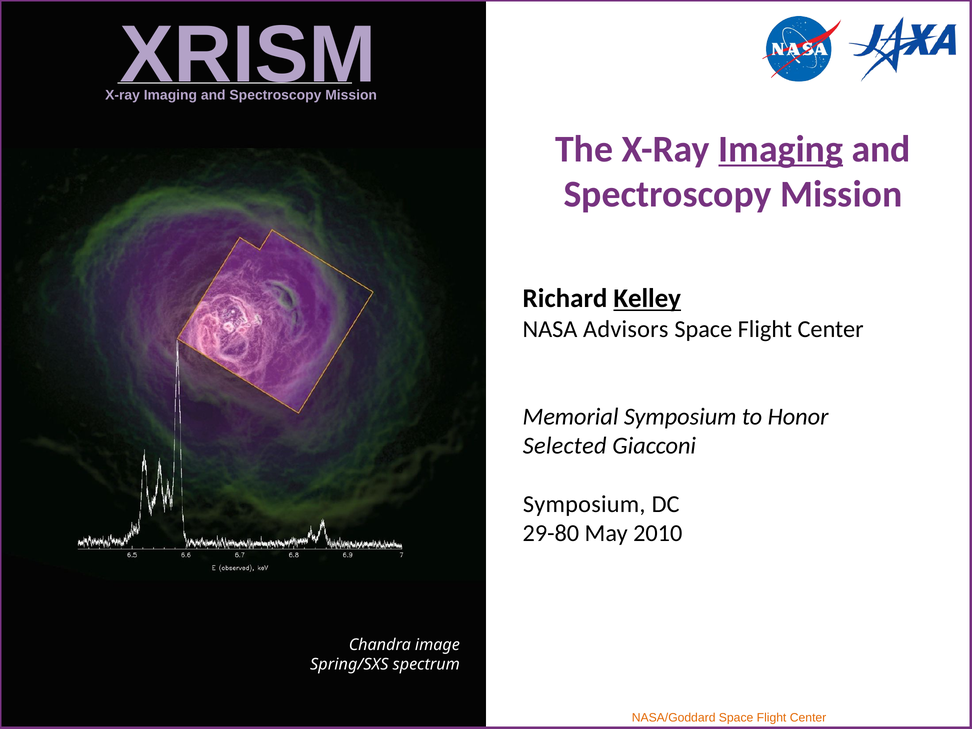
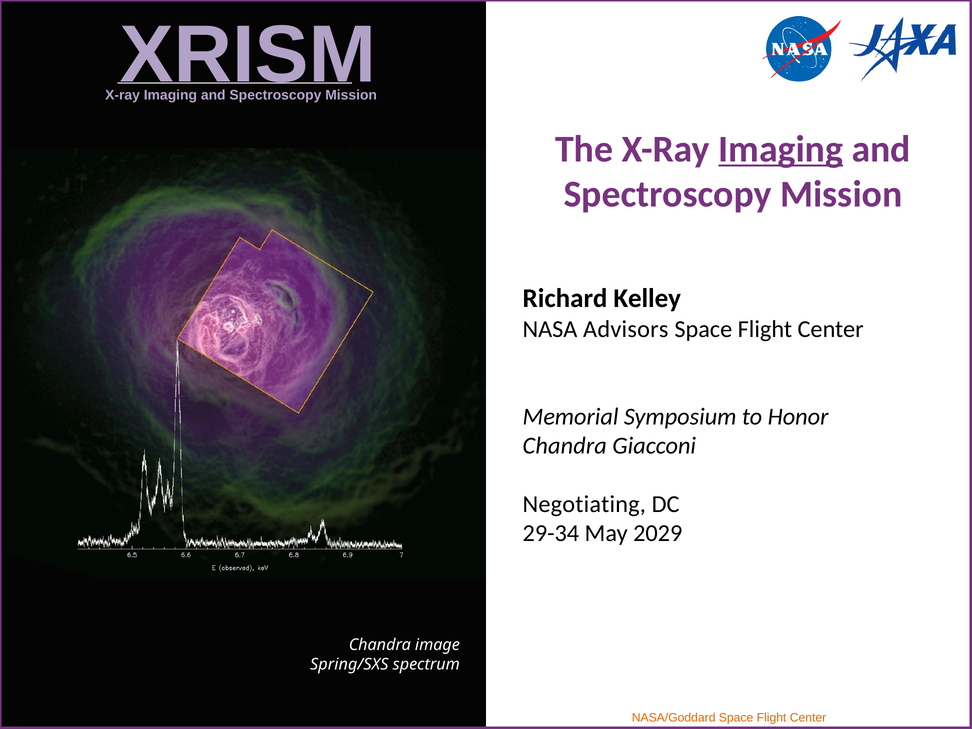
Kelley underline: present -> none
Selected at (565, 446): Selected -> Chandra
Symposium at (584, 504): Symposium -> Negotiating
29-80: 29-80 -> 29-34
2010: 2010 -> 2029
